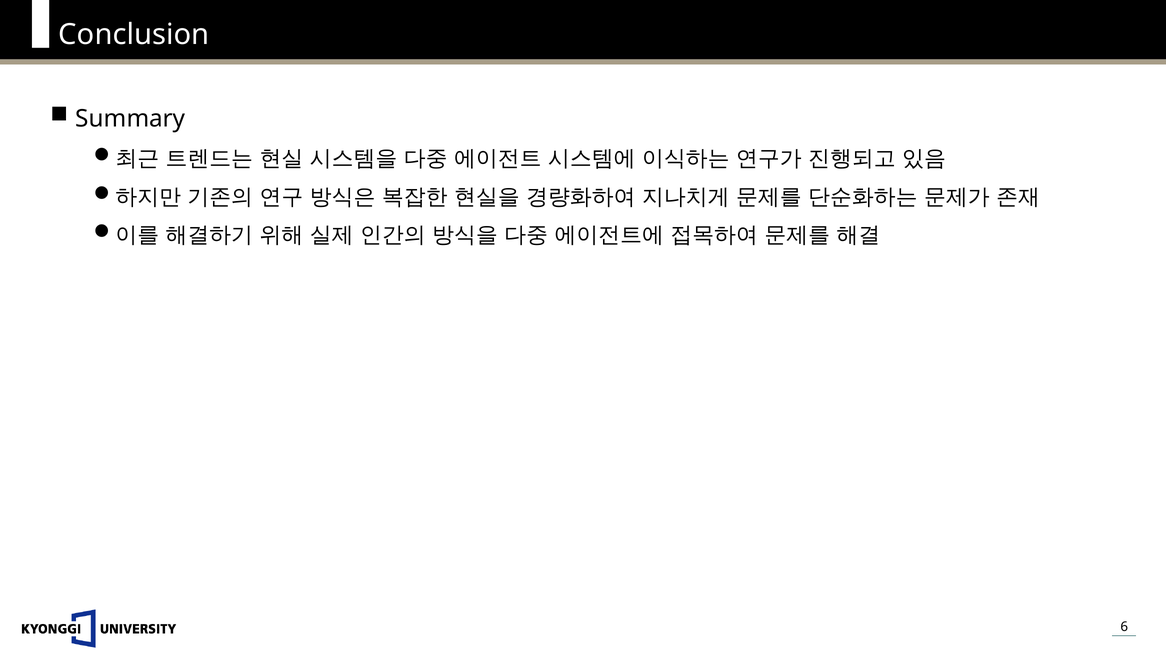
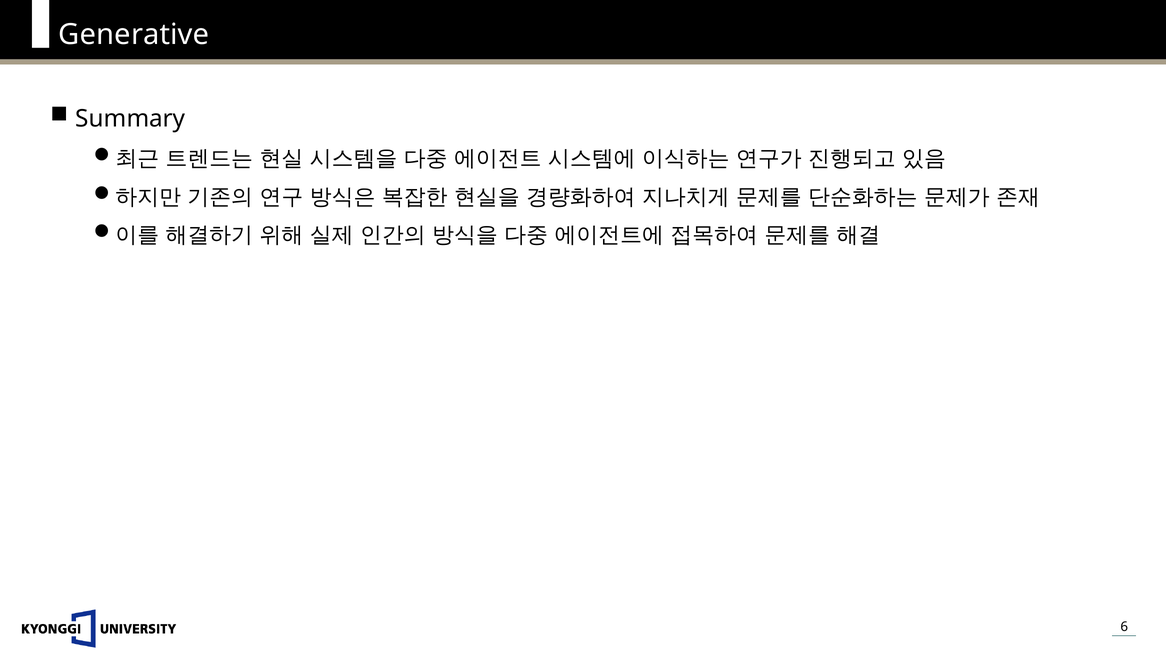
Conclusion: Conclusion -> Generative
